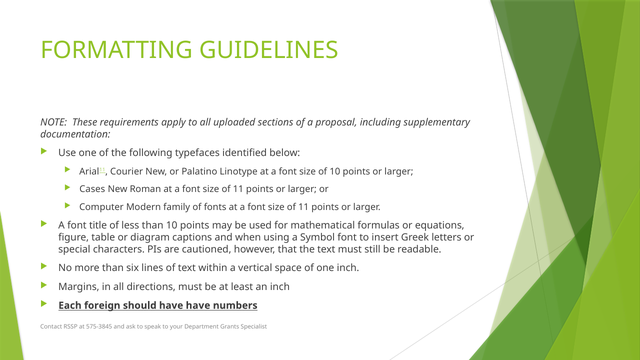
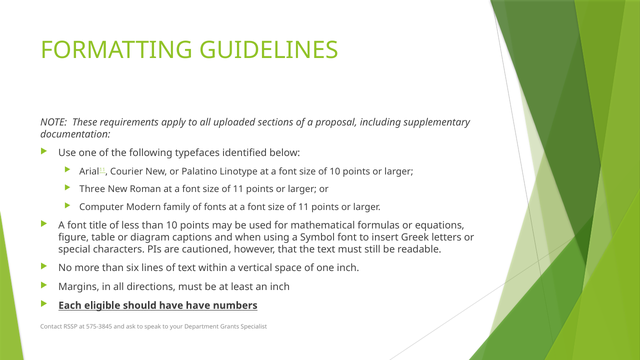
Cases: Cases -> Three
foreign: foreign -> eligible
